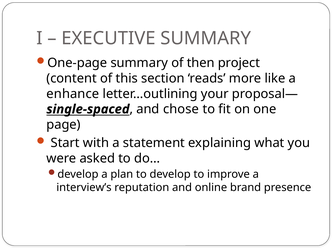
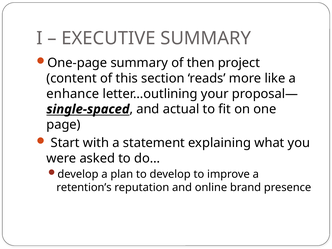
chose: chose -> actual
interview’s: interview’s -> retention’s
